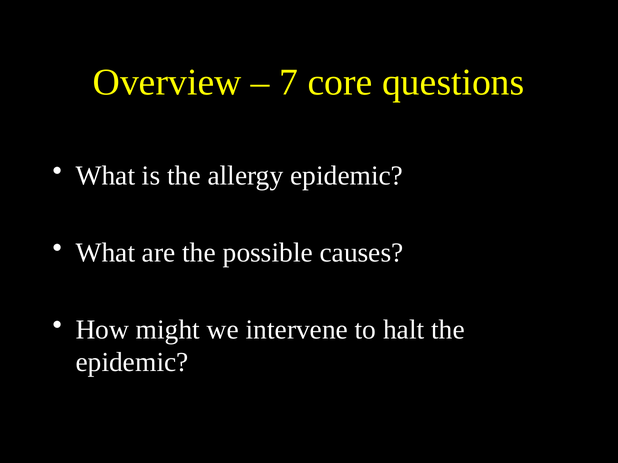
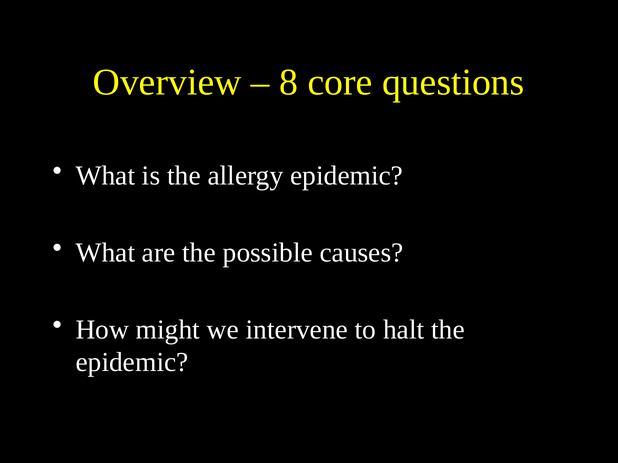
7: 7 -> 8
